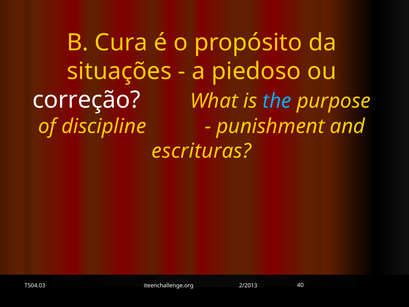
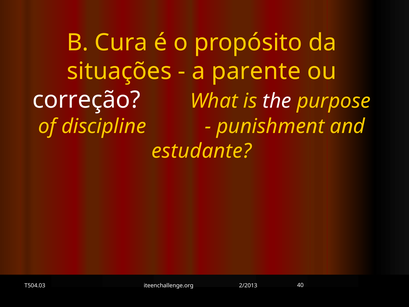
piedoso: piedoso -> parente
the colour: light blue -> white
escrituras: escrituras -> estudante
